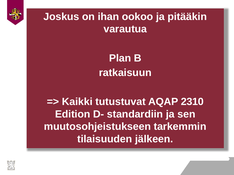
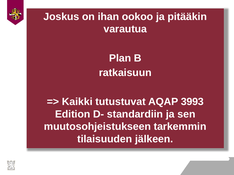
2310: 2310 -> 3993
